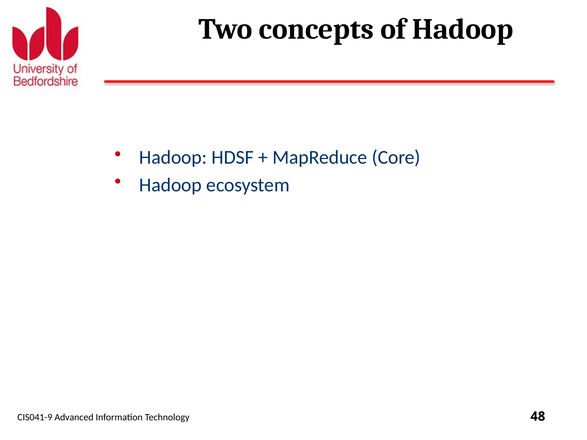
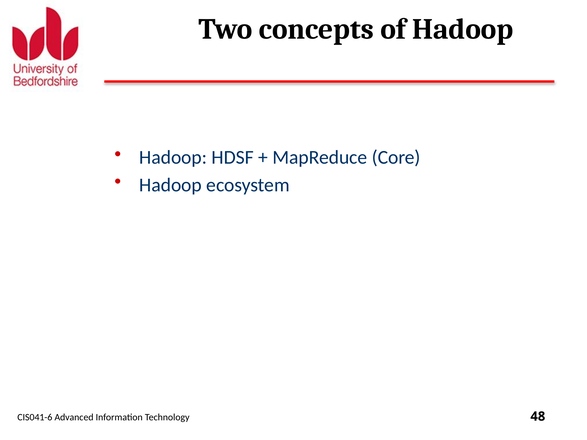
CIS041-9: CIS041-9 -> CIS041-6
